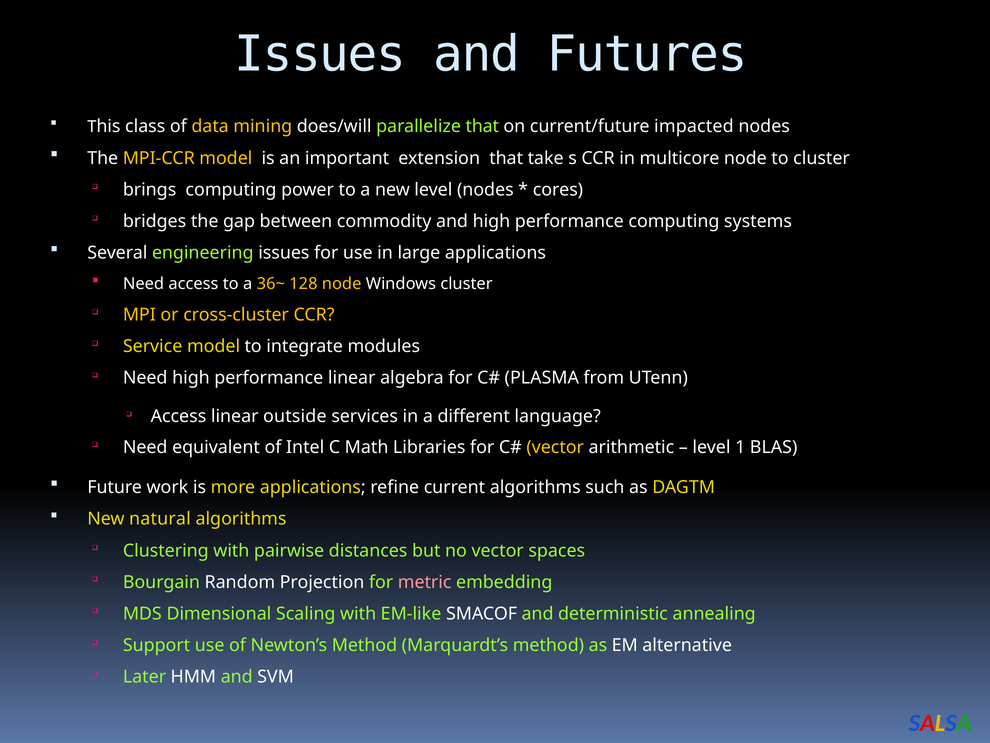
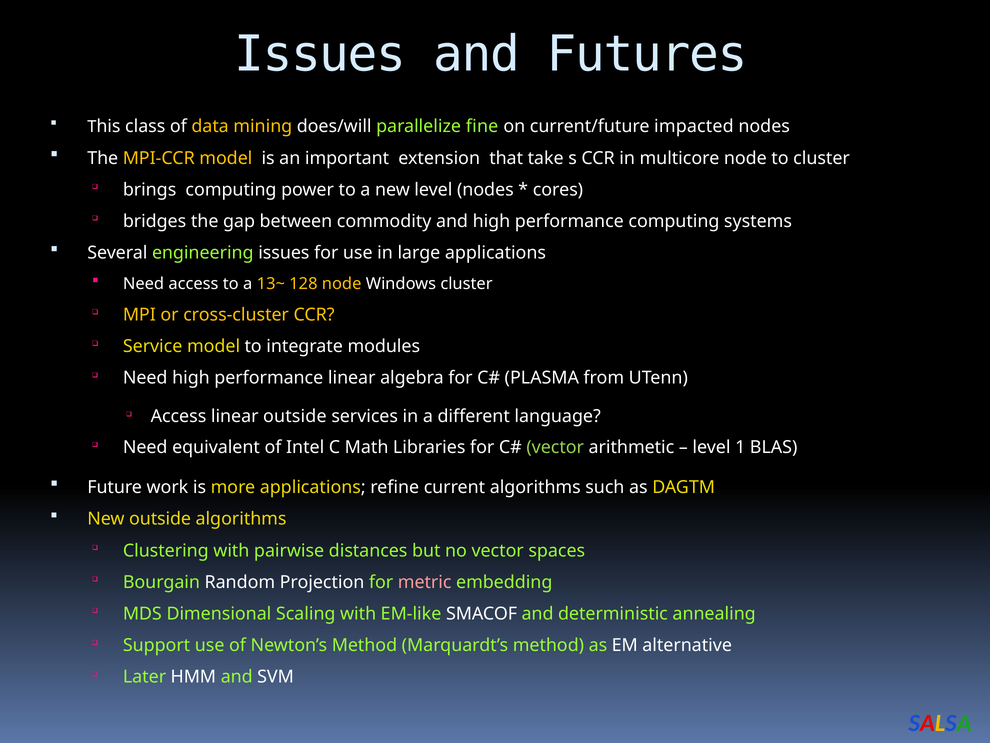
parallelize that: that -> fine
36~: 36~ -> 13~
vector at (555, 447) colour: yellow -> light green
New natural: natural -> outside
